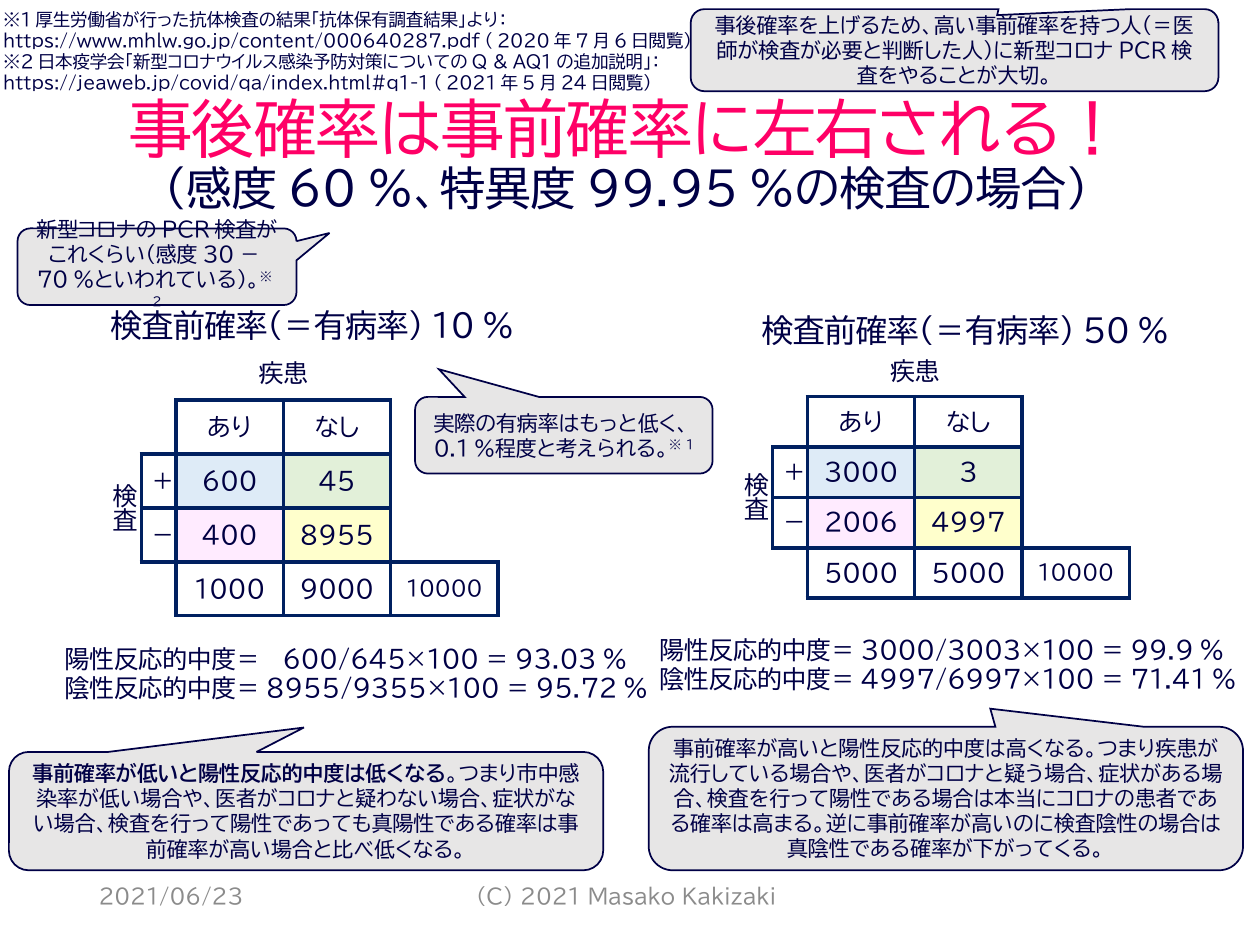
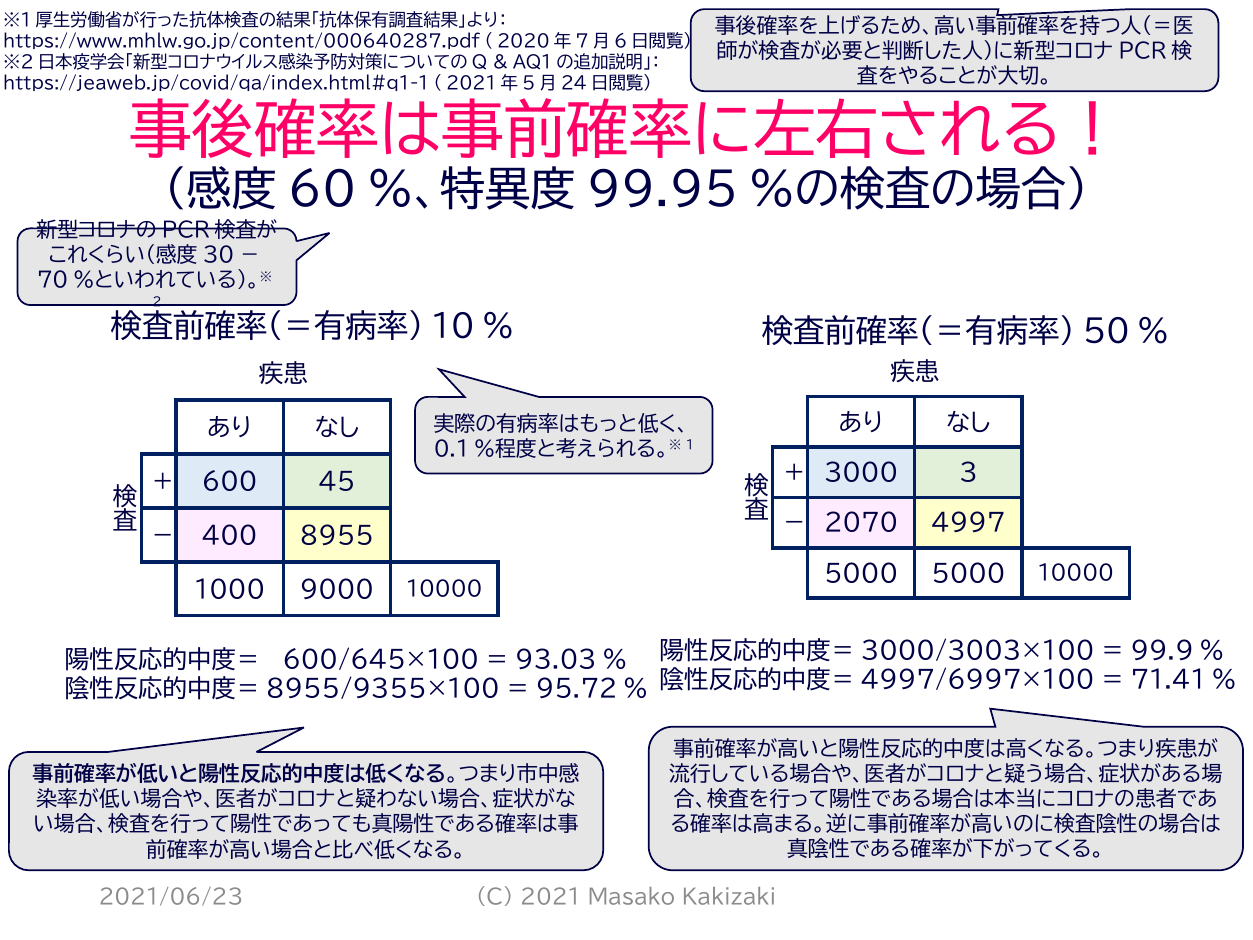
2006: 2006 -> 2070
